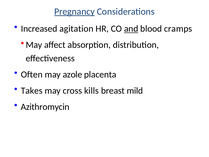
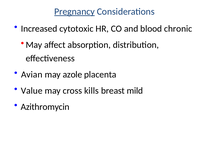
agitation: agitation -> cytotoxic
and underline: present -> none
cramps: cramps -> chronic
Often: Often -> Avian
Takes: Takes -> Value
